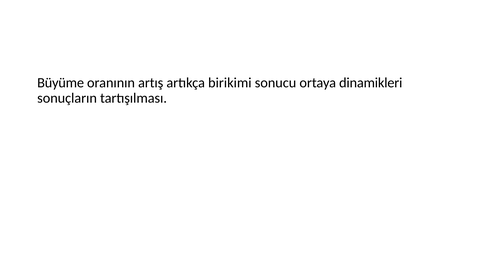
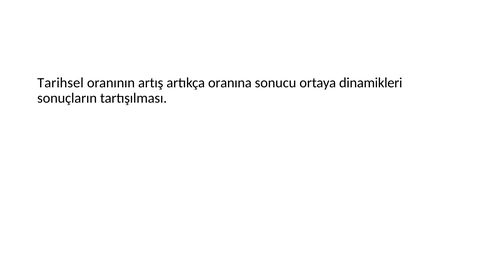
Büyüme: Büyüme -> Tarihsel
birikimi: birikimi -> oranına
